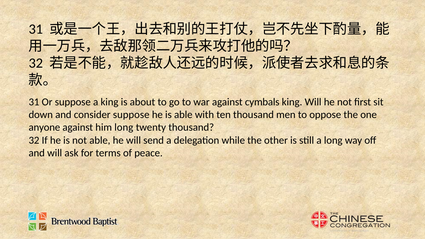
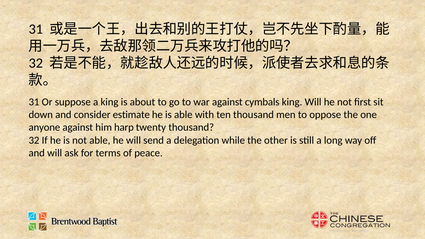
consider suppose: suppose -> estimate
him long: long -> harp
